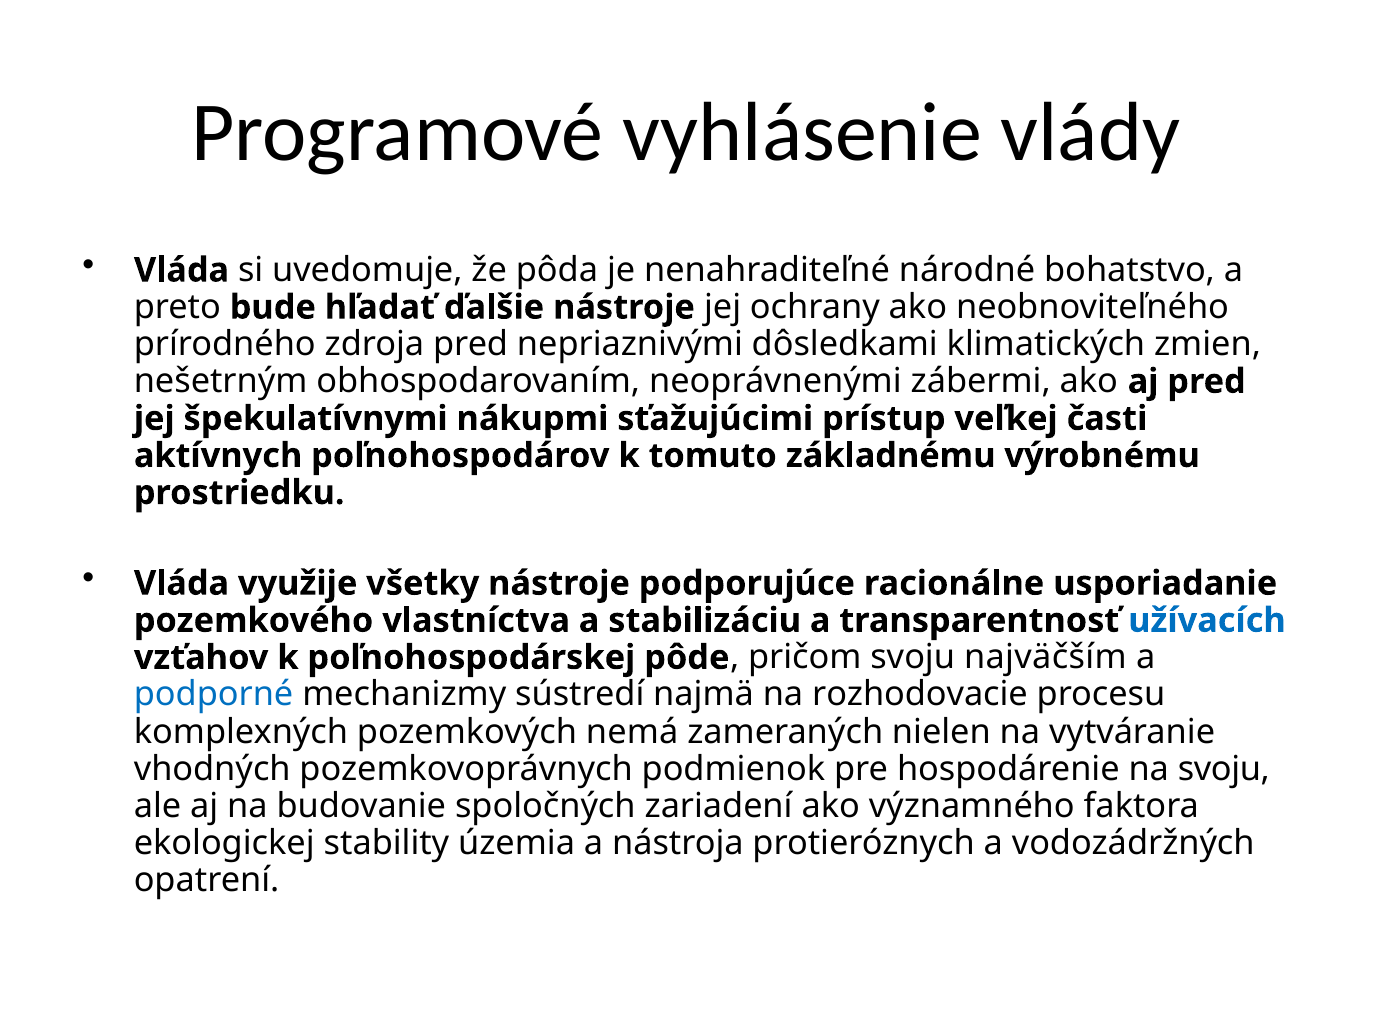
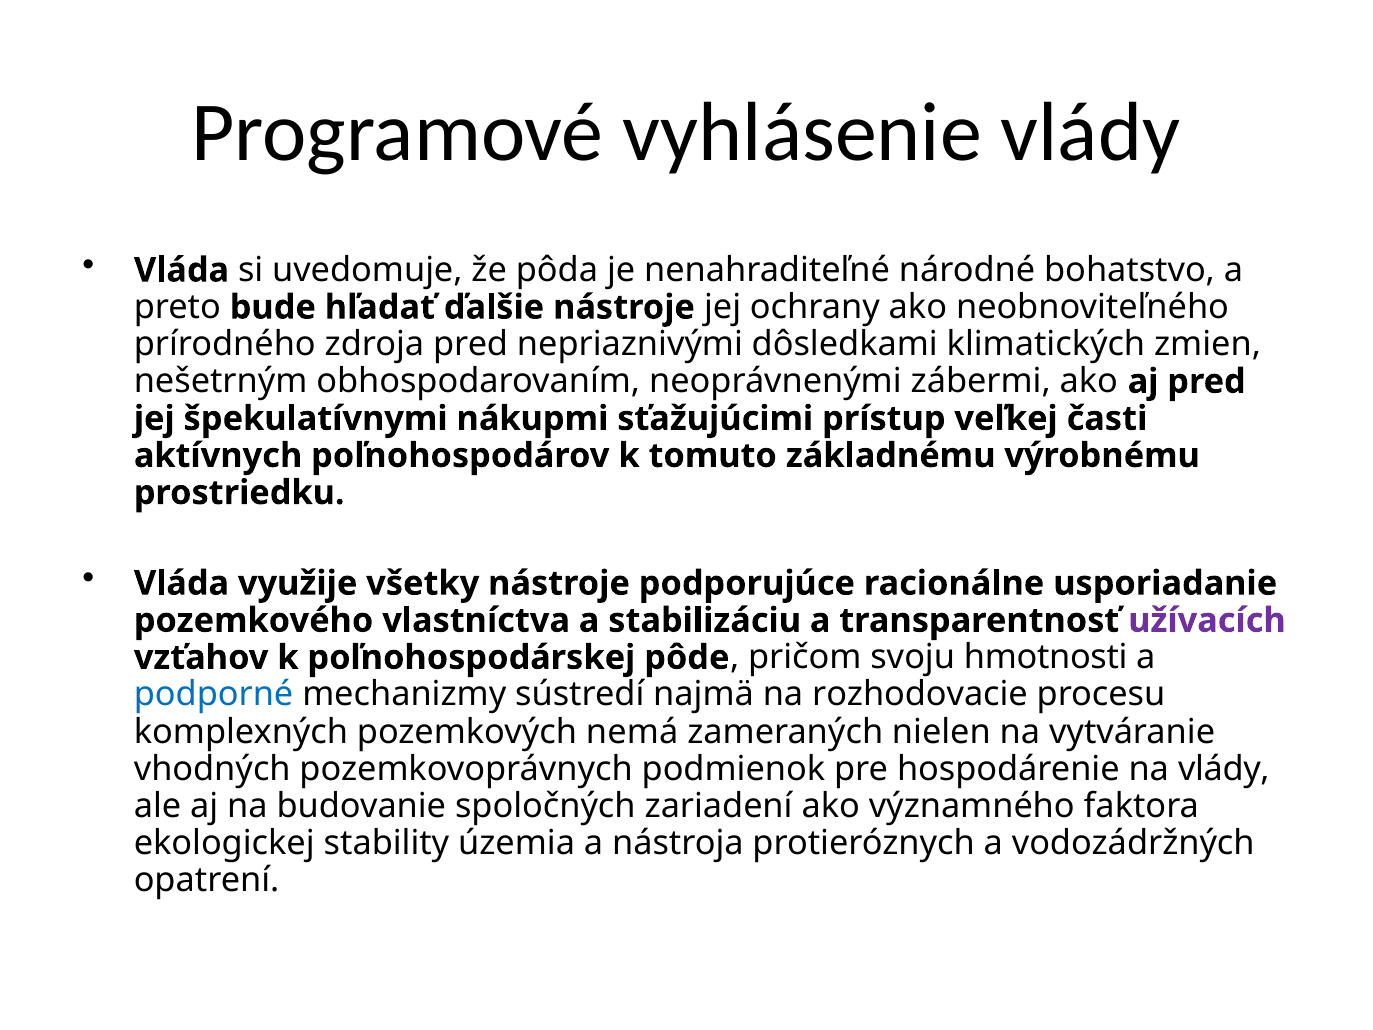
užívacích colour: blue -> purple
najväčším: najväčším -> hmotnosti
na svoju: svoju -> vlády
